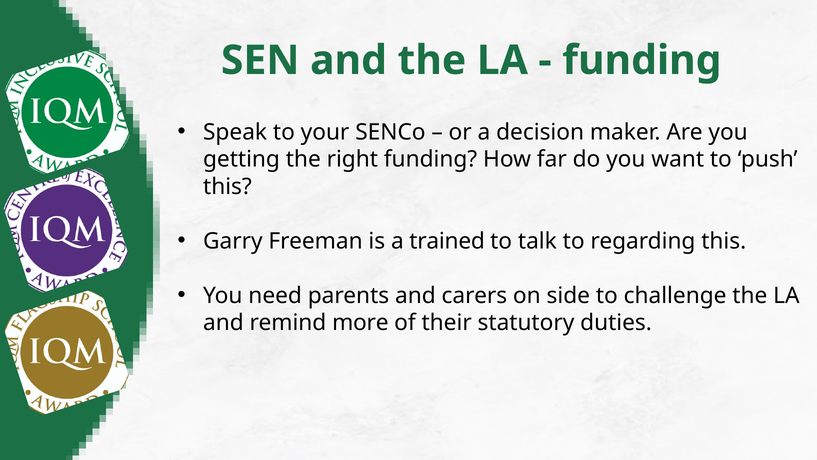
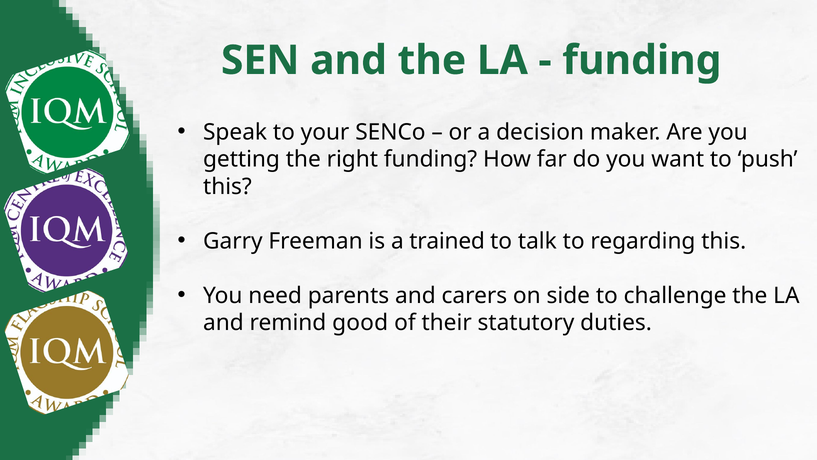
more: more -> good
